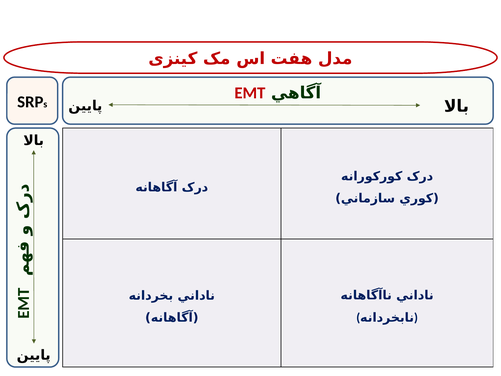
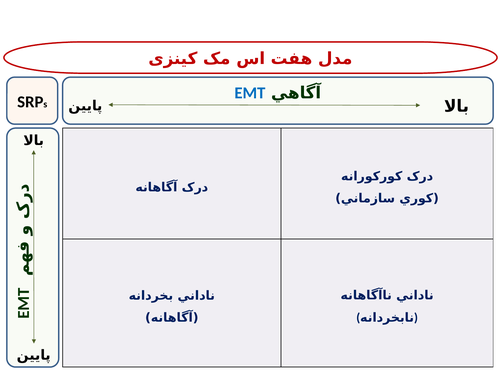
EMT colour: red -> blue
